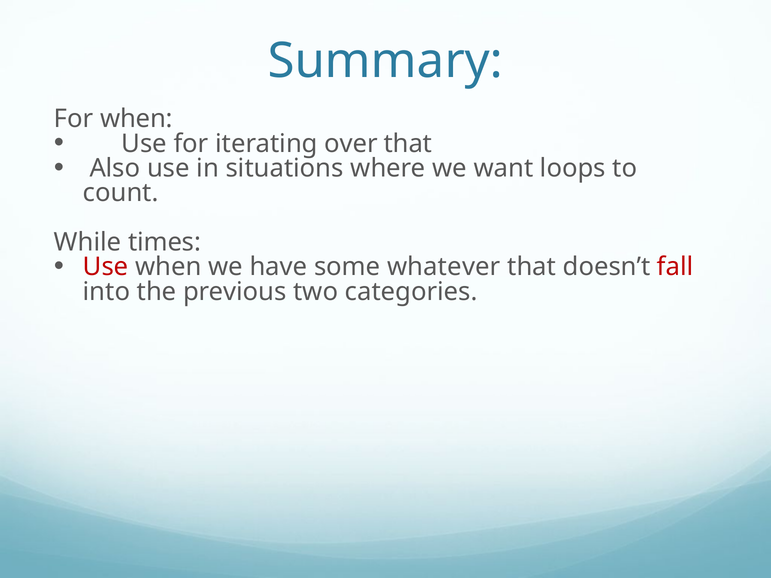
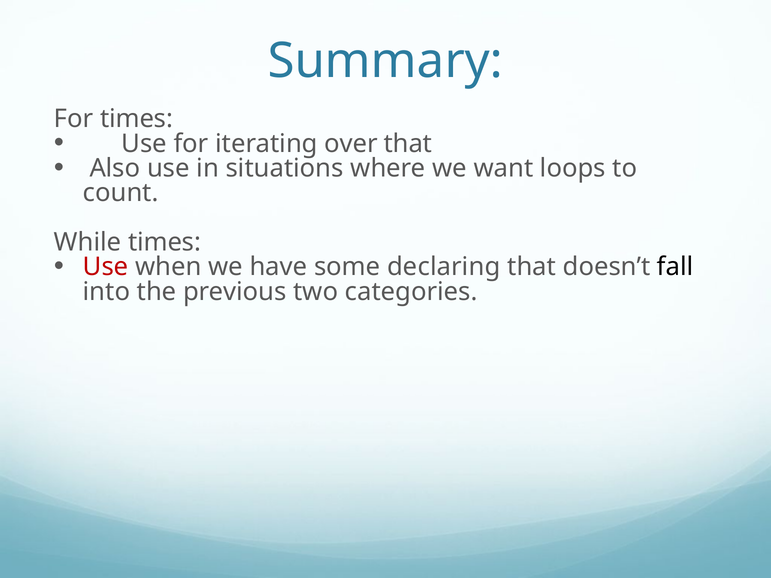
For when: when -> times
whatever: whatever -> declaring
fall colour: red -> black
